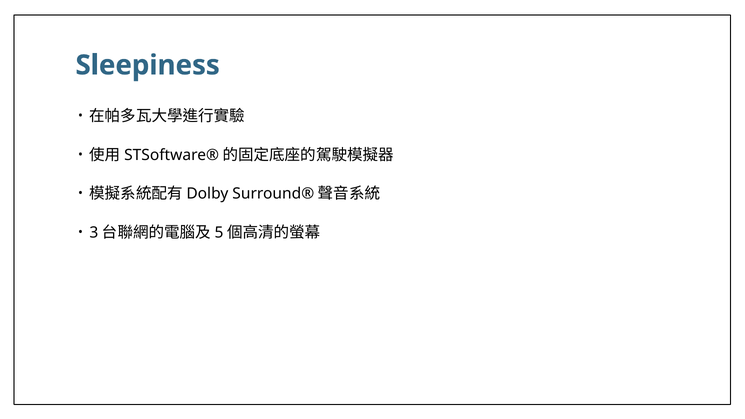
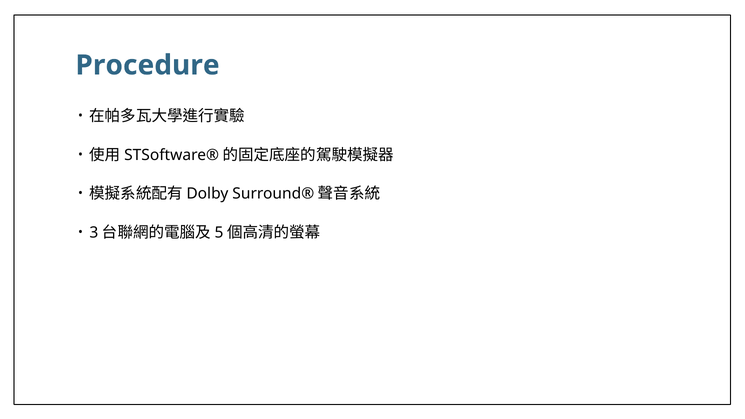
Sleepiness: Sleepiness -> Procedure
